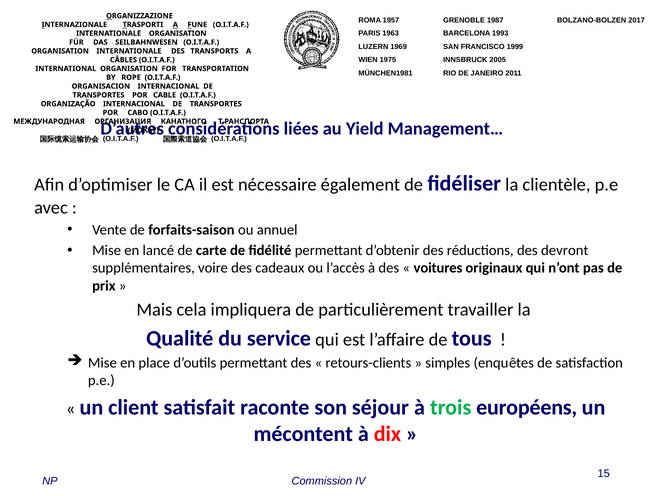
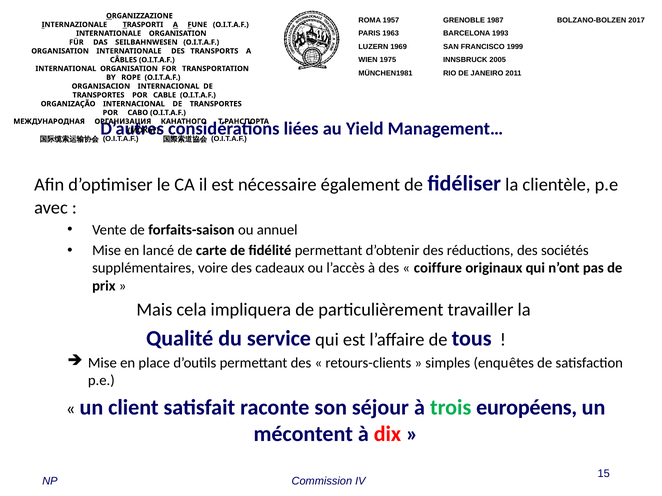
devront: devront -> sociétés
voitures: voitures -> coiffure
